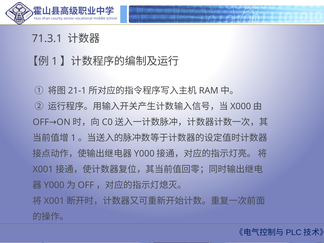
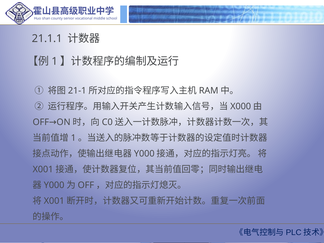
71.3.1: 71.3.1 -> 21.1.1
